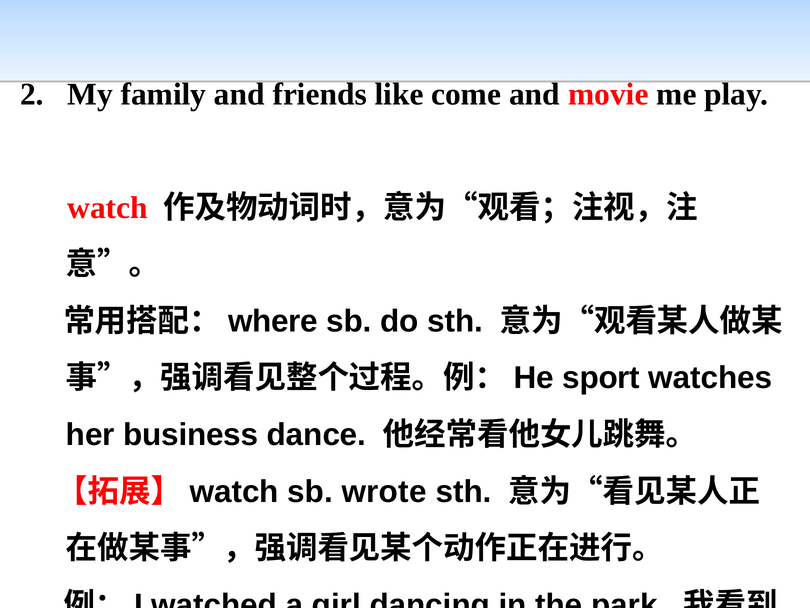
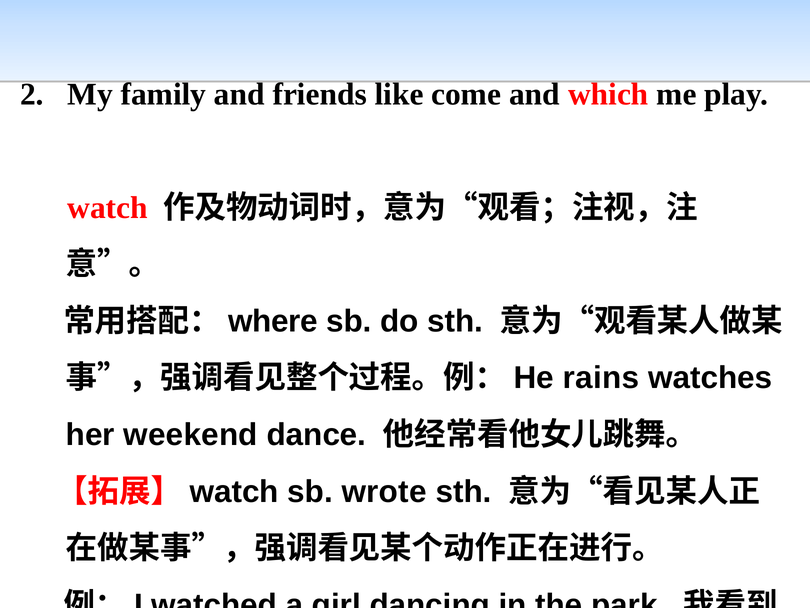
movie: movie -> which
sport: sport -> rains
business: business -> weekend
